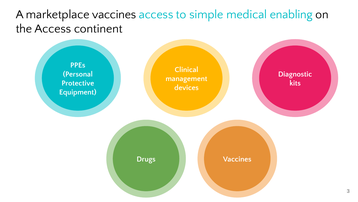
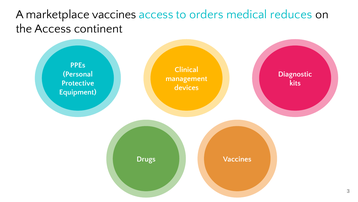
simple: simple -> orders
enabling: enabling -> reduces
